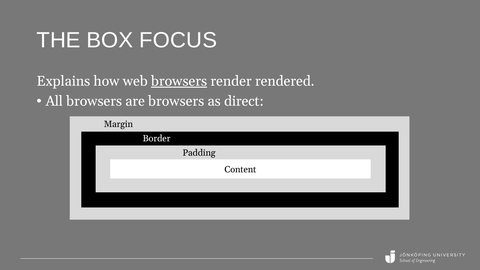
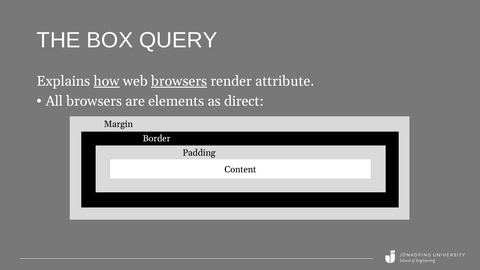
FOCUS: FOCUS -> QUERY
how underline: none -> present
rendered: rendered -> attribute
are browsers: browsers -> elements
